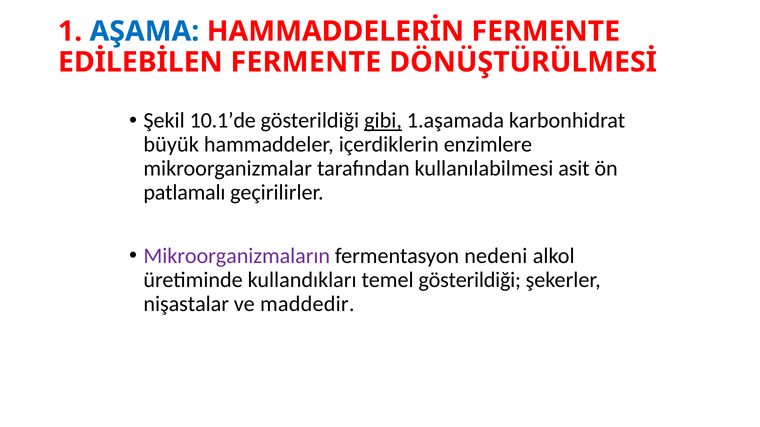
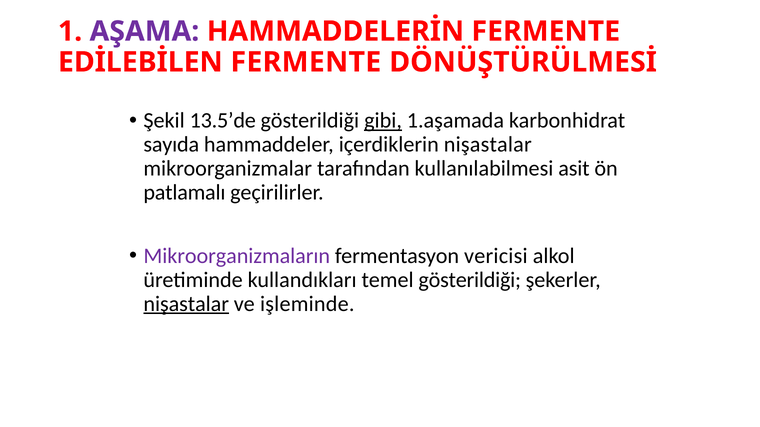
AŞAMA colour: blue -> purple
10.1’de: 10.1’de -> 13.5’de
büyük: büyük -> sayıda
içerdiklerin enzimlere: enzimlere -> nişastalar
nedeni: nedeni -> vericisi
nişastalar at (186, 304) underline: none -> present
maddedir: maddedir -> işleminde
